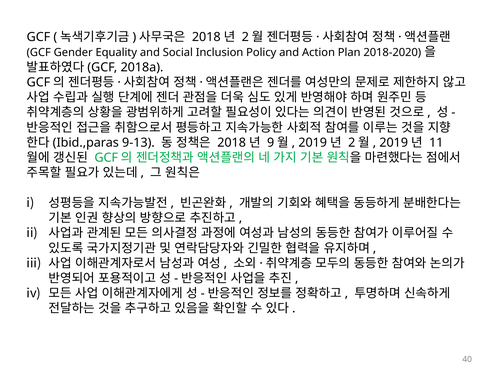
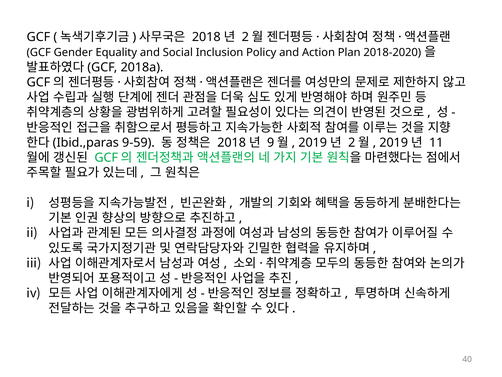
9-13: 9-13 -> 9-59
